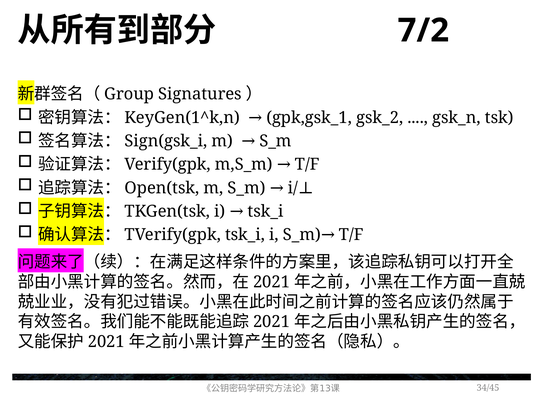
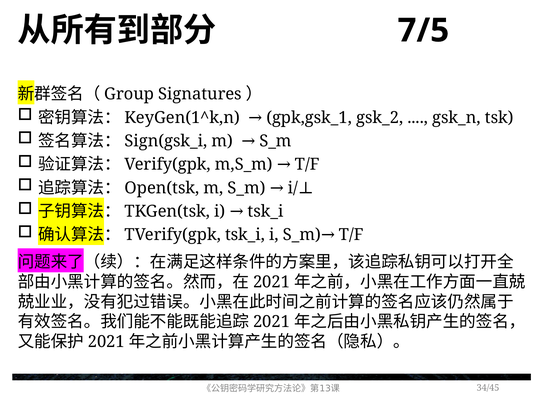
7/2: 7/2 -> 7/5
